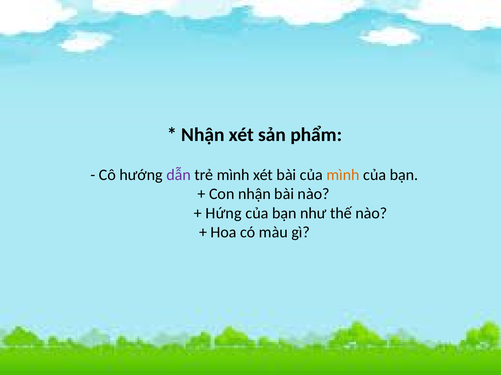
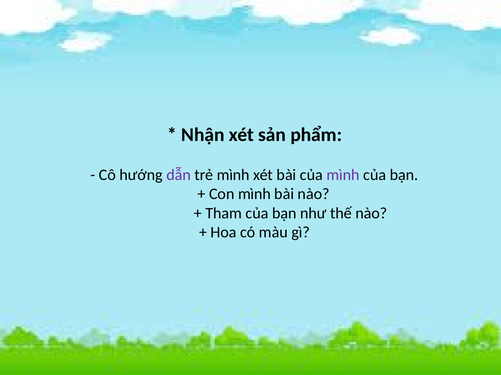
mình at (343, 175) colour: orange -> purple
Con nhận: nhận -> mình
Hứng: Hứng -> Tham
